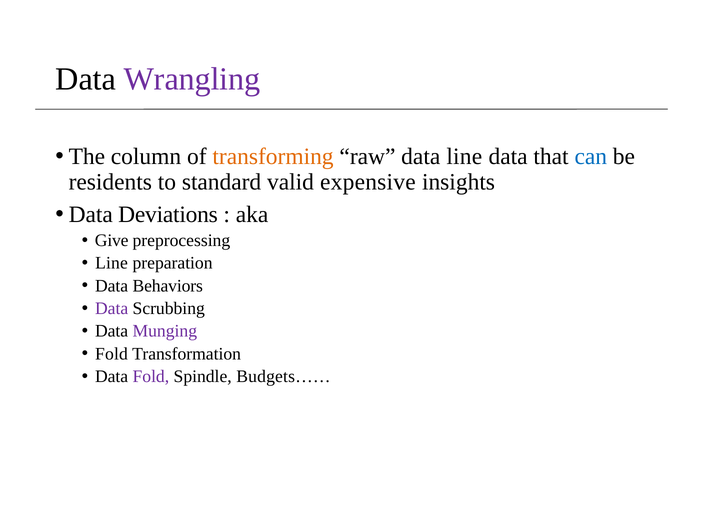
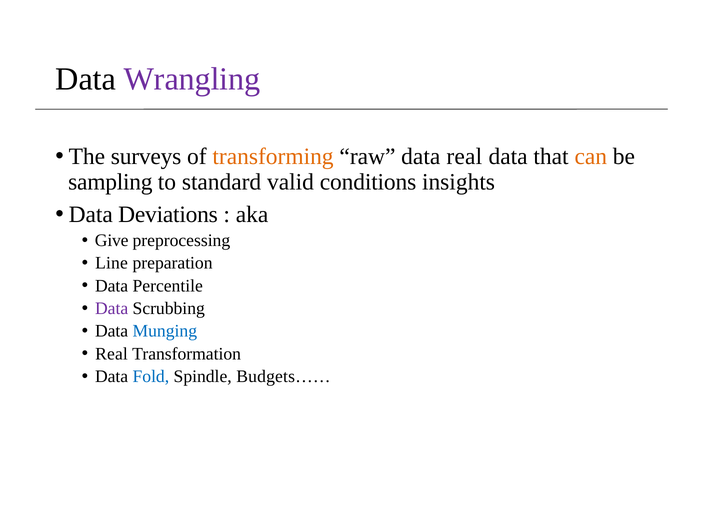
column: column -> surveys
data line: line -> real
can colour: blue -> orange
residents: residents -> sampling
expensive: expensive -> conditions
Behaviors: Behaviors -> Percentile
Munging colour: purple -> blue
Fold at (112, 354): Fold -> Real
Fold at (151, 377) colour: purple -> blue
